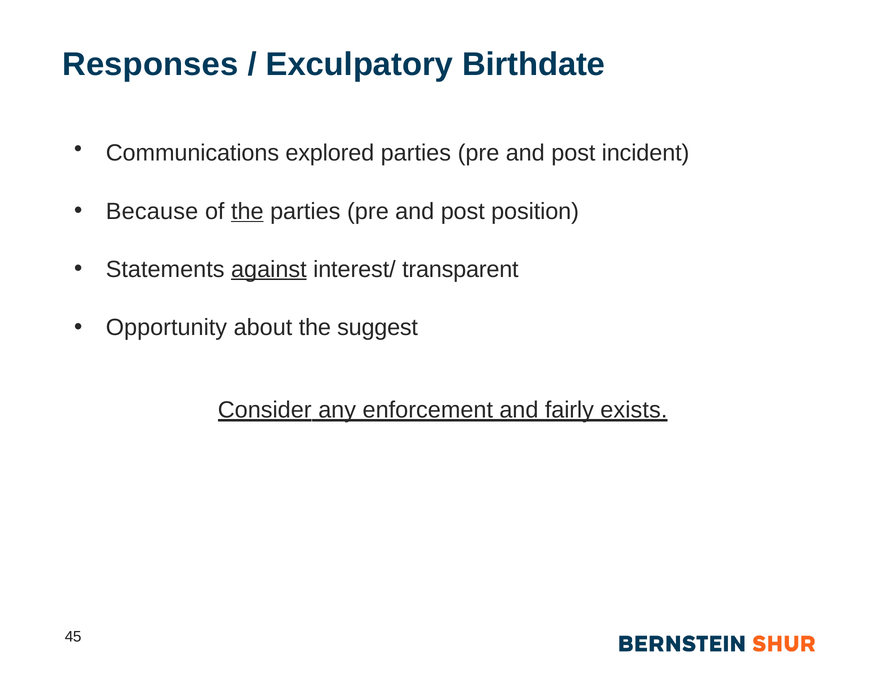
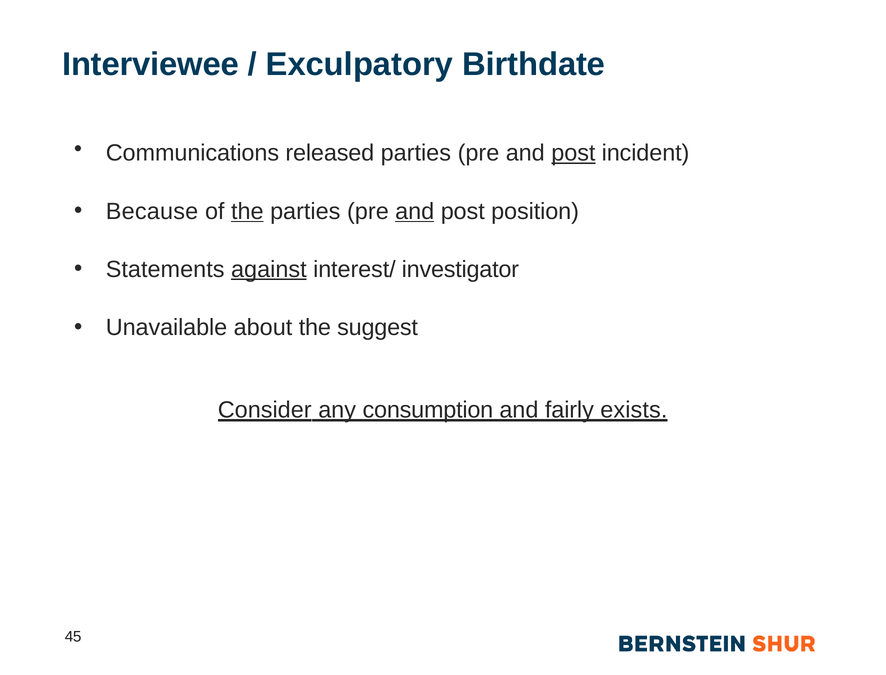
Responses: Responses -> Interviewee
explored: explored -> released
post at (573, 153) underline: none -> present
and at (415, 211) underline: none -> present
transparent: transparent -> investigator
Opportunity: Opportunity -> Unavailable
enforcement: enforcement -> consumption
